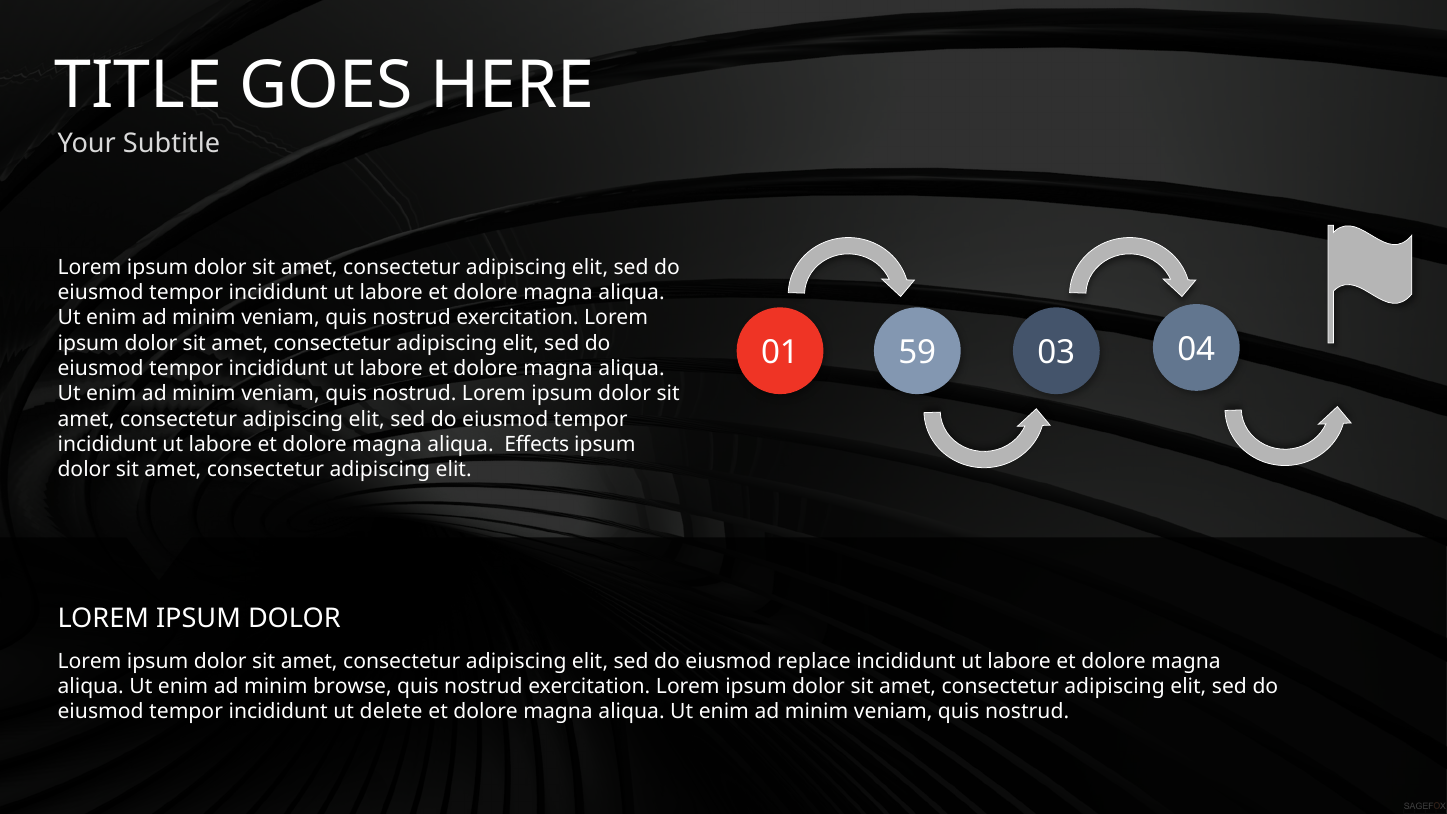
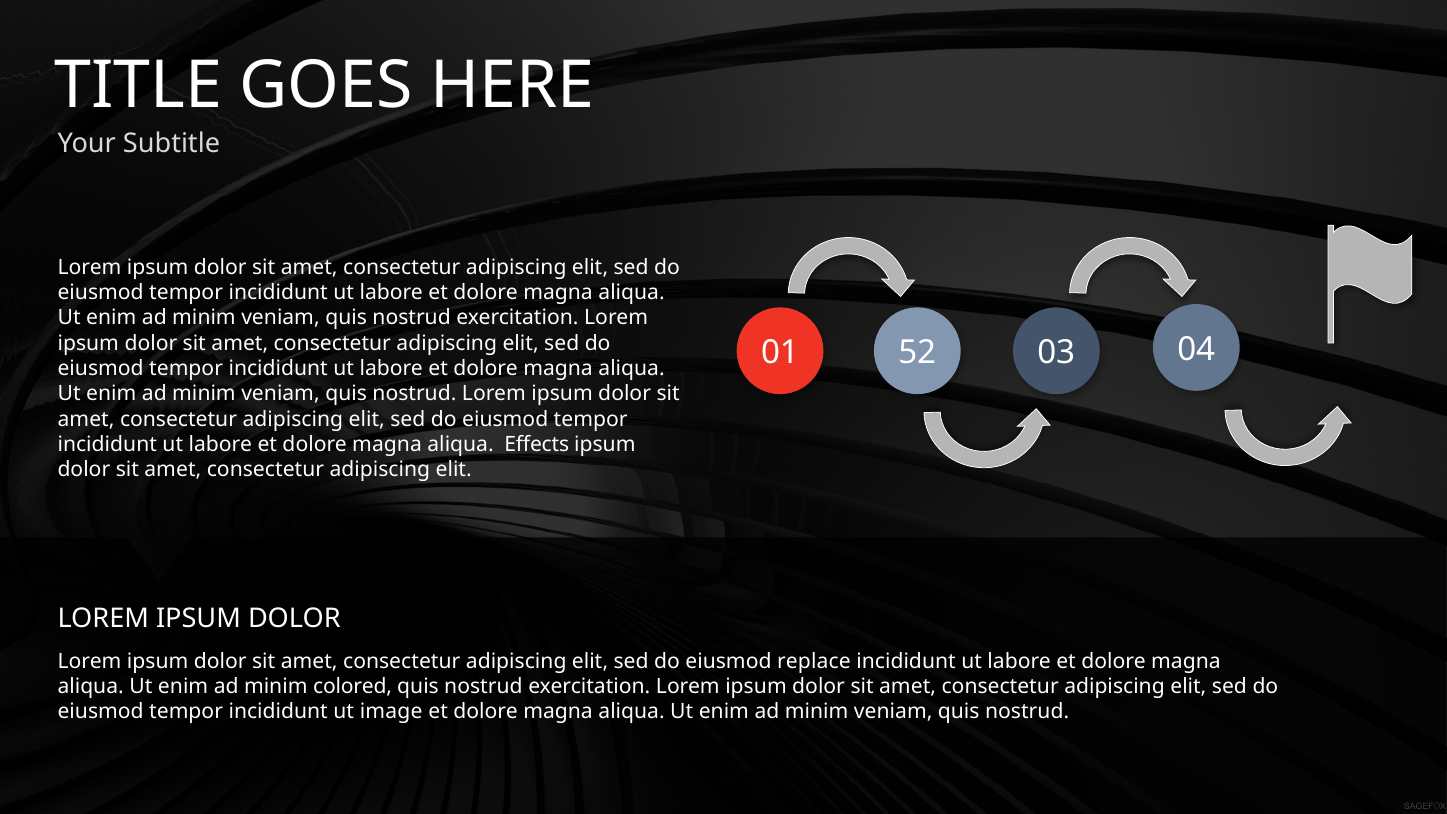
59: 59 -> 52
browse: browse -> colored
delete: delete -> image
